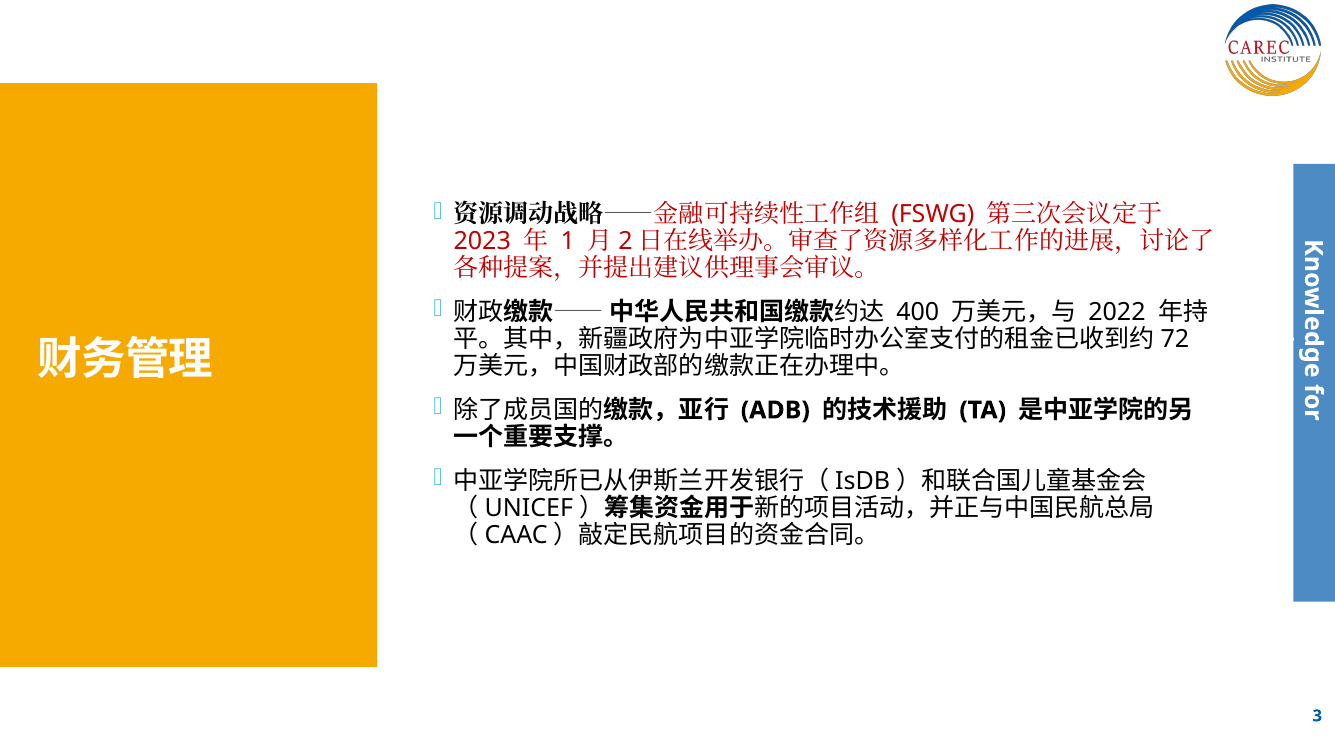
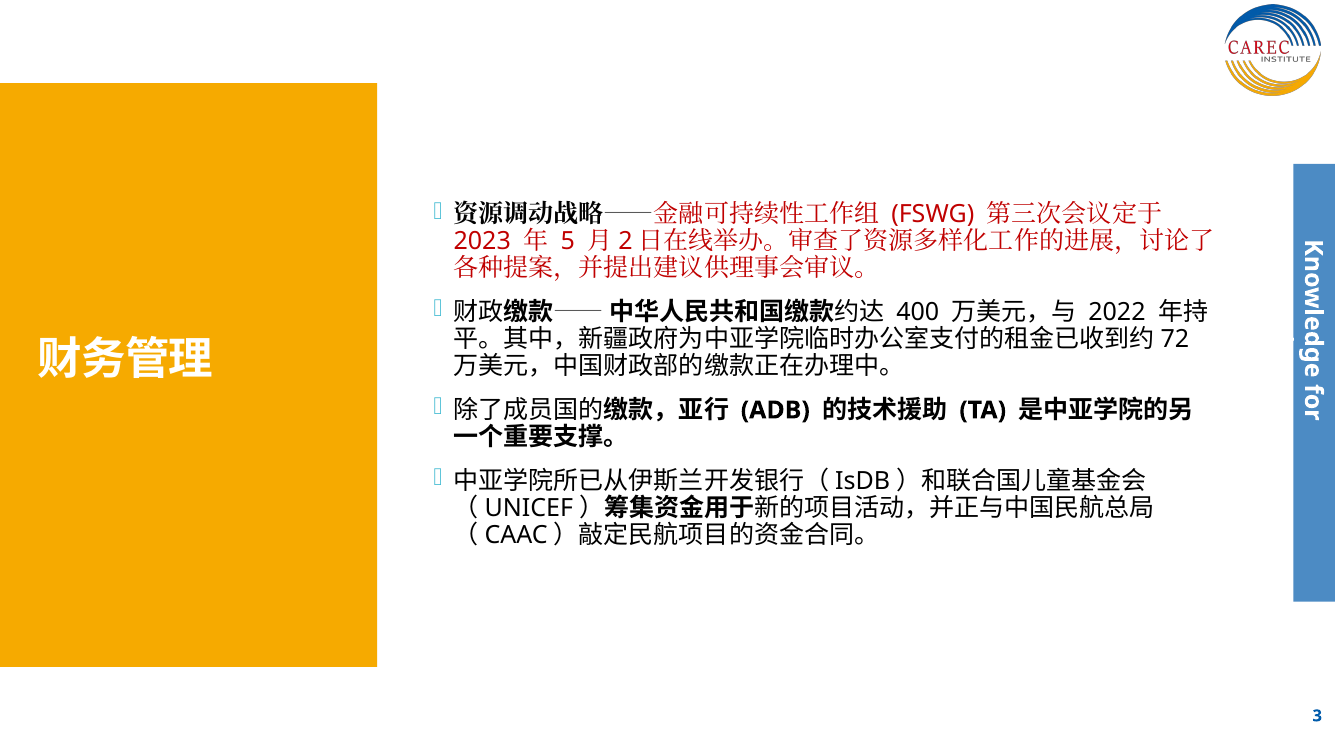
1: 1 -> 5
